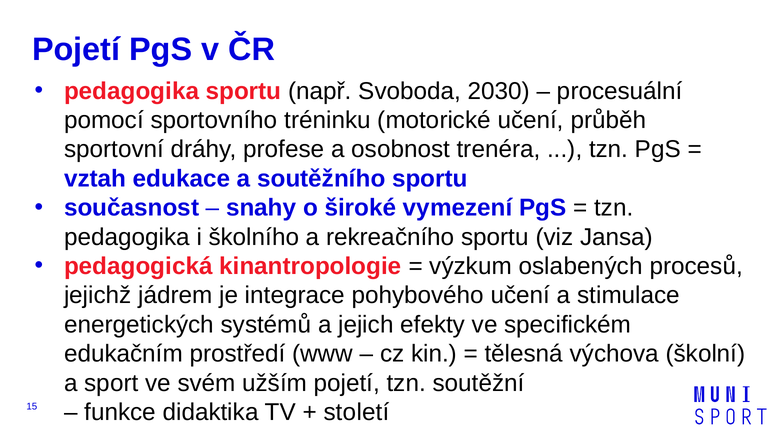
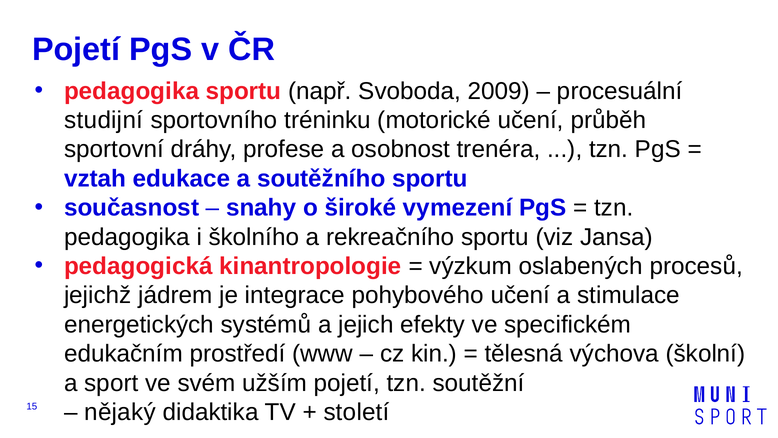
2030: 2030 -> 2009
pomocí: pomocí -> studijní
funkce: funkce -> nějaký
